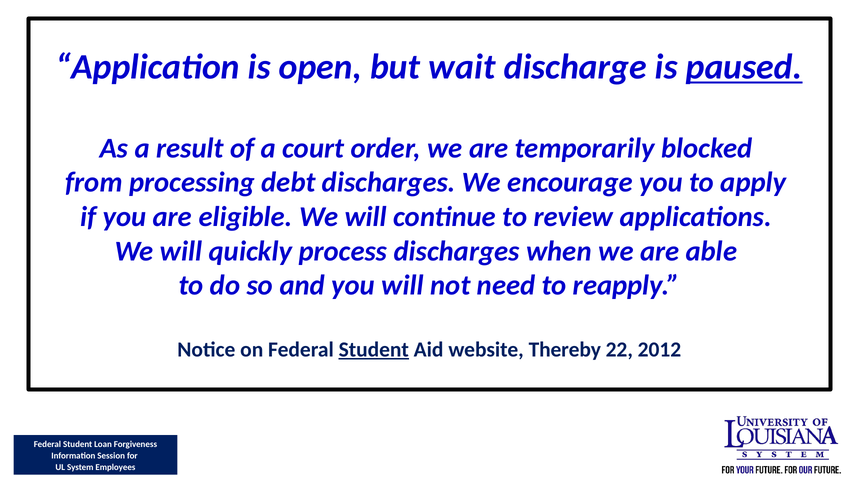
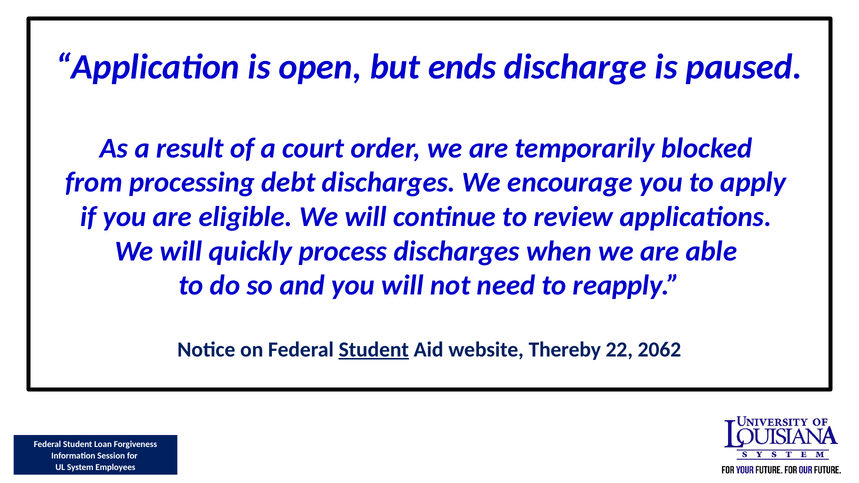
wait: wait -> ends
paused underline: present -> none
2012: 2012 -> 2062
